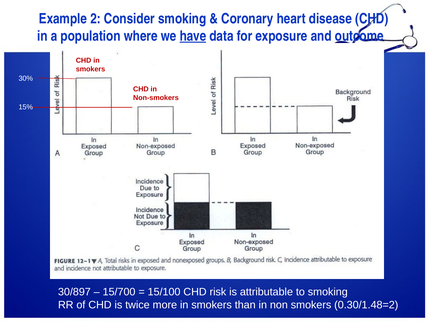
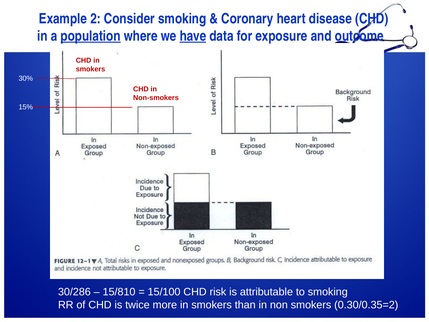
population underline: none -> present
30/897: 30/897 -> 30/286
15/700: 15/700 -> 15/810
0.30/1.48=2: 0.30/1.48=2 -> 0.30/0.35=2
